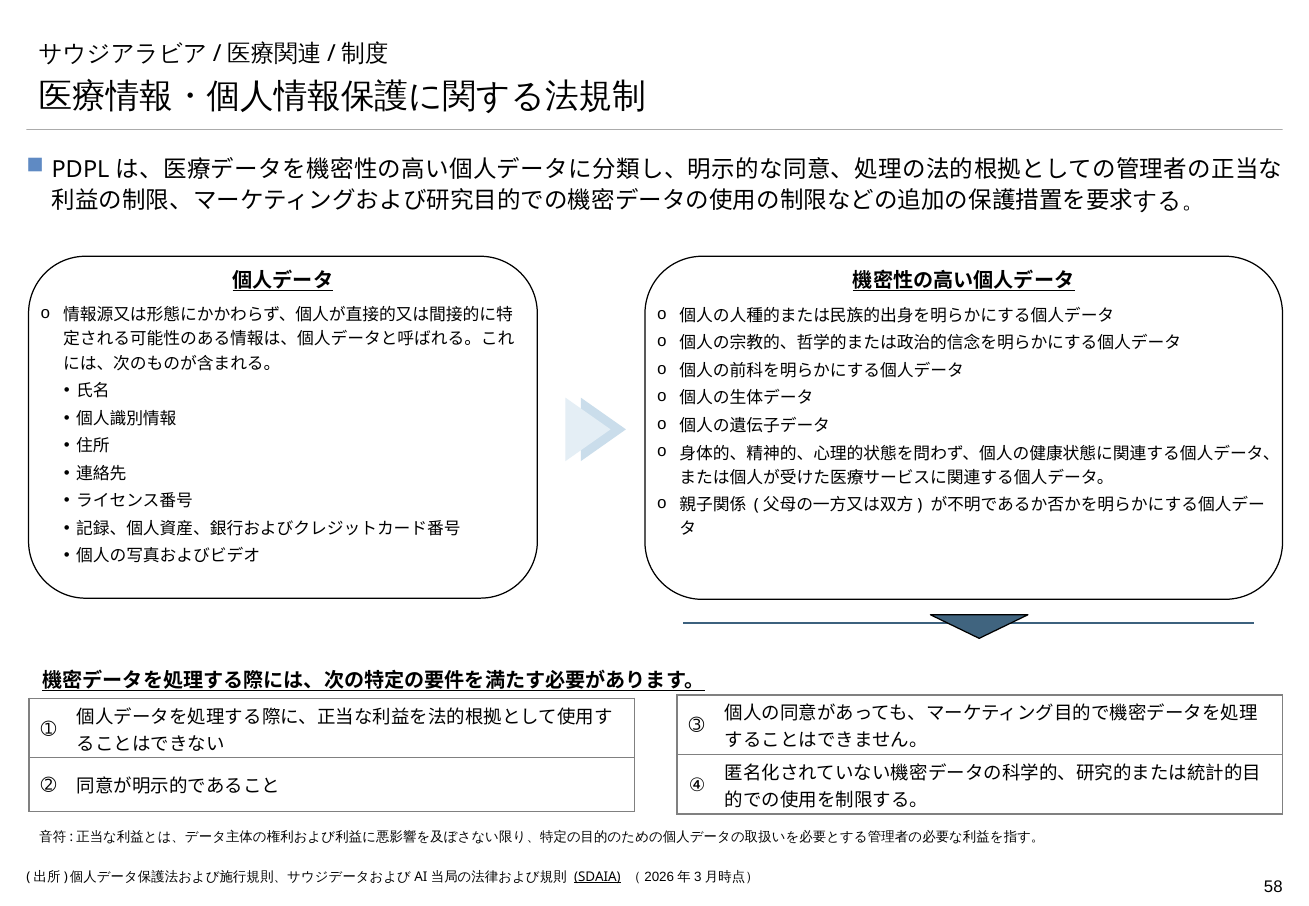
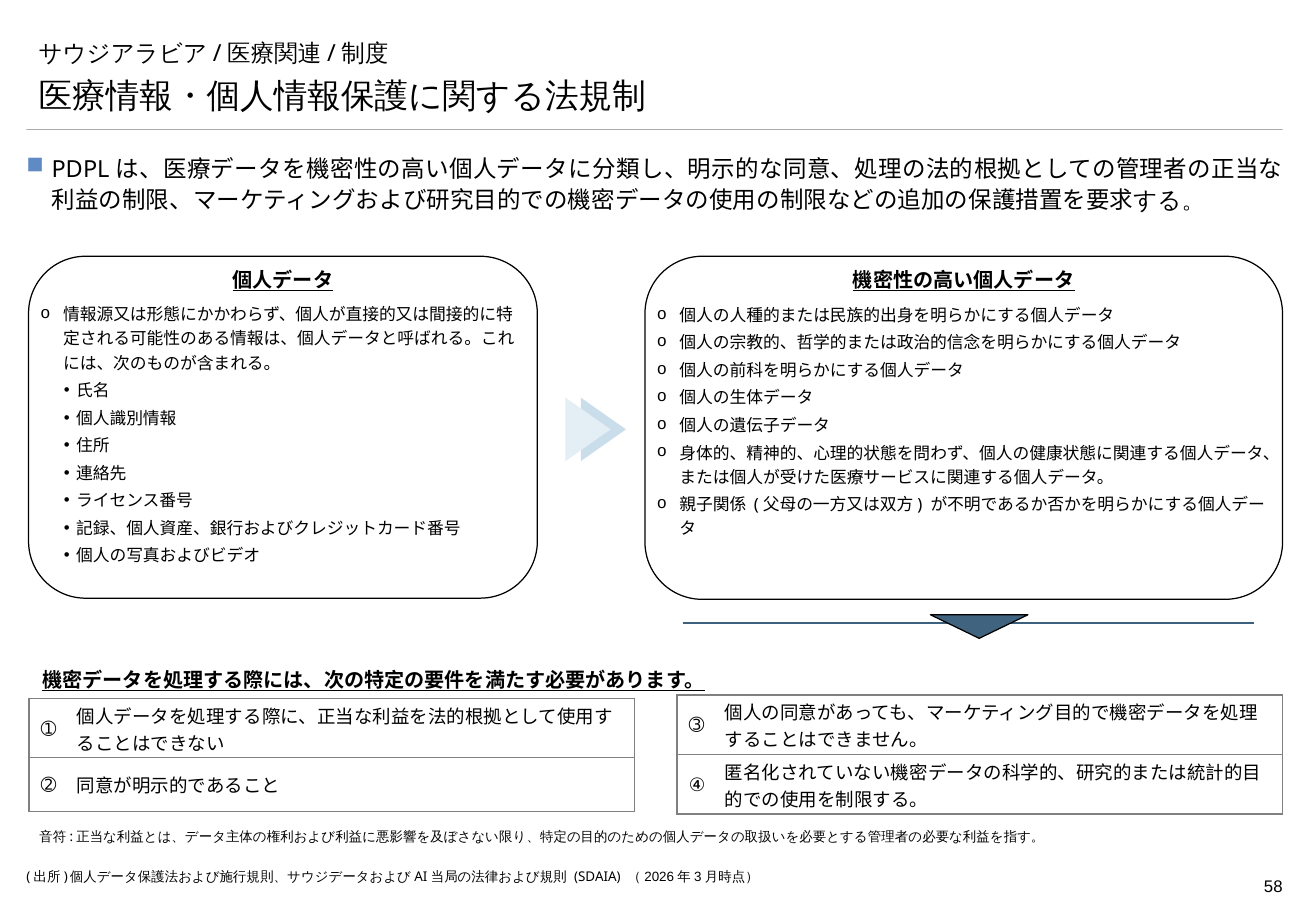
SDAIA underline: present -> none
